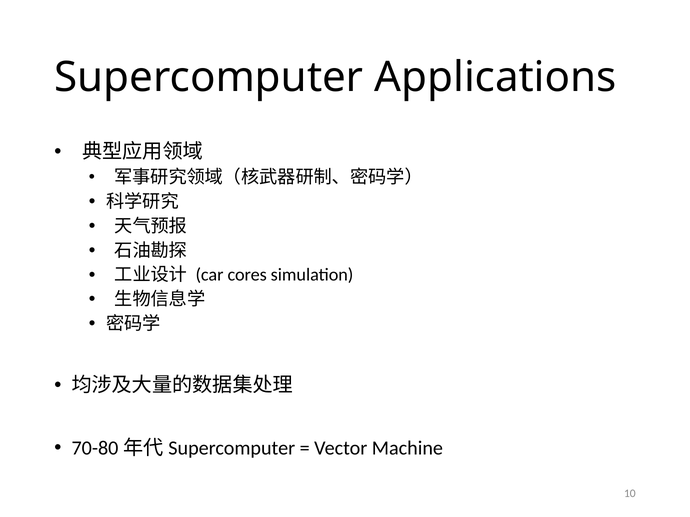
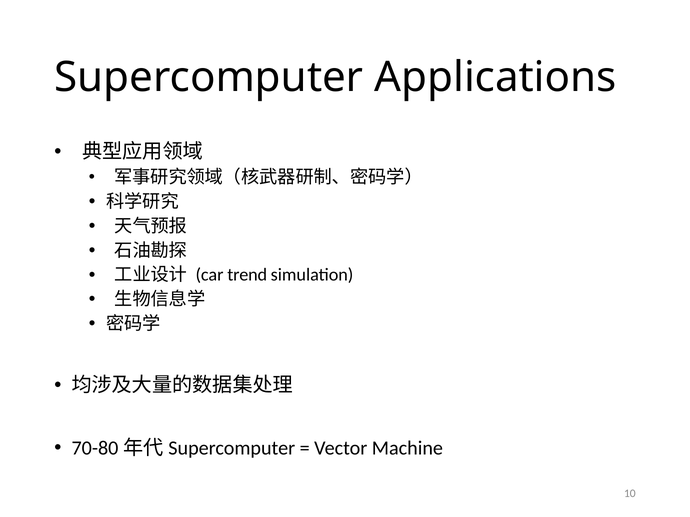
cores: cores -> trend
